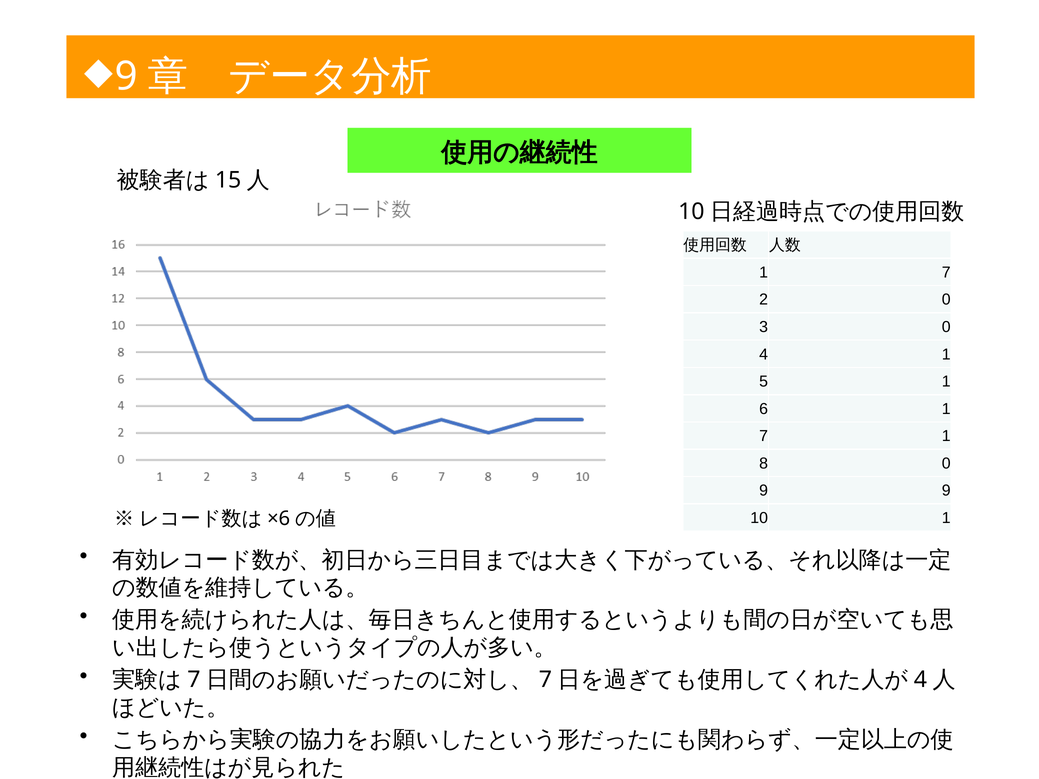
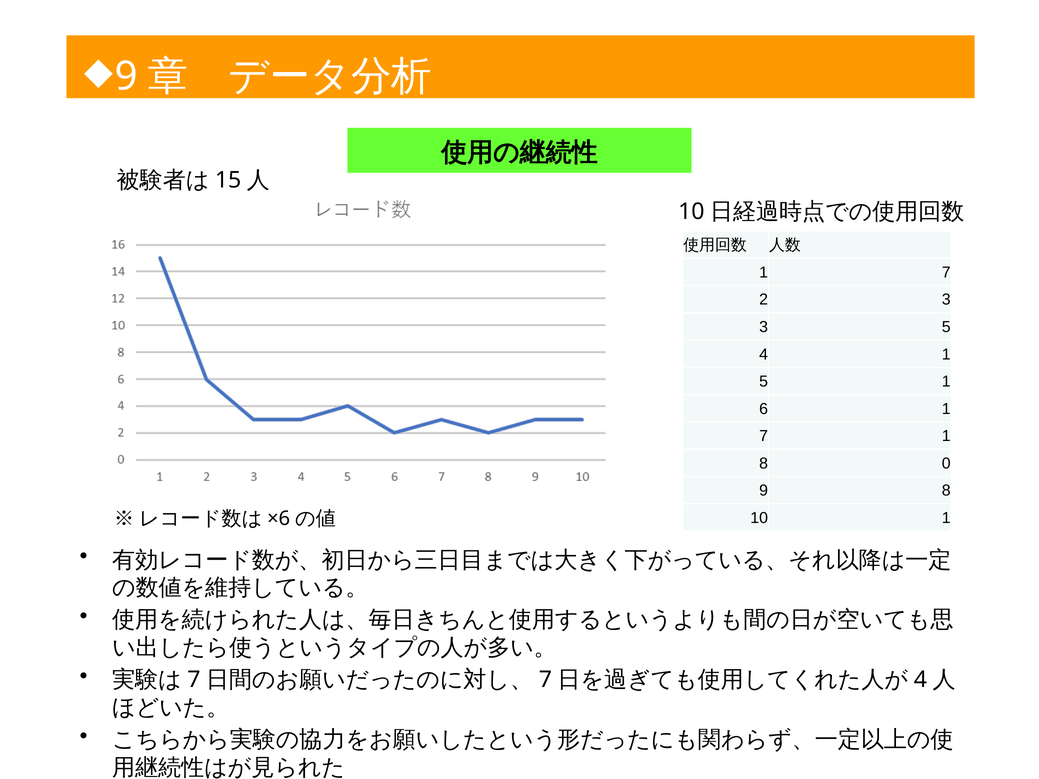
2 0: 0 -> 3
3 0: 0 -> 5
9 9: 9 -> 8
